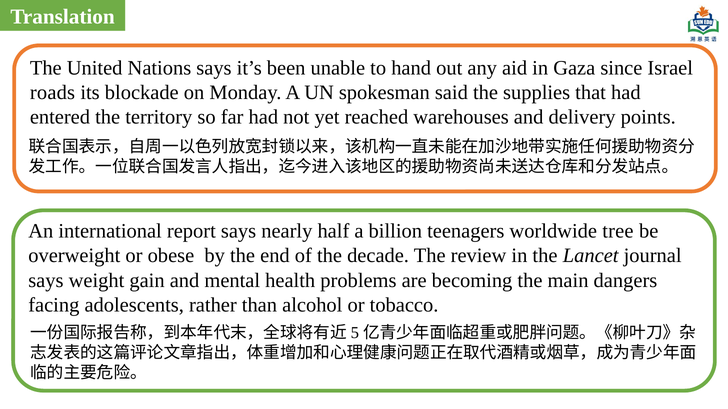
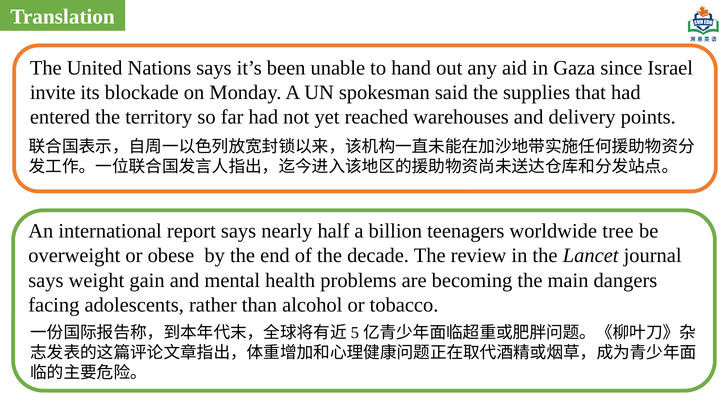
roads: roads -> invite
